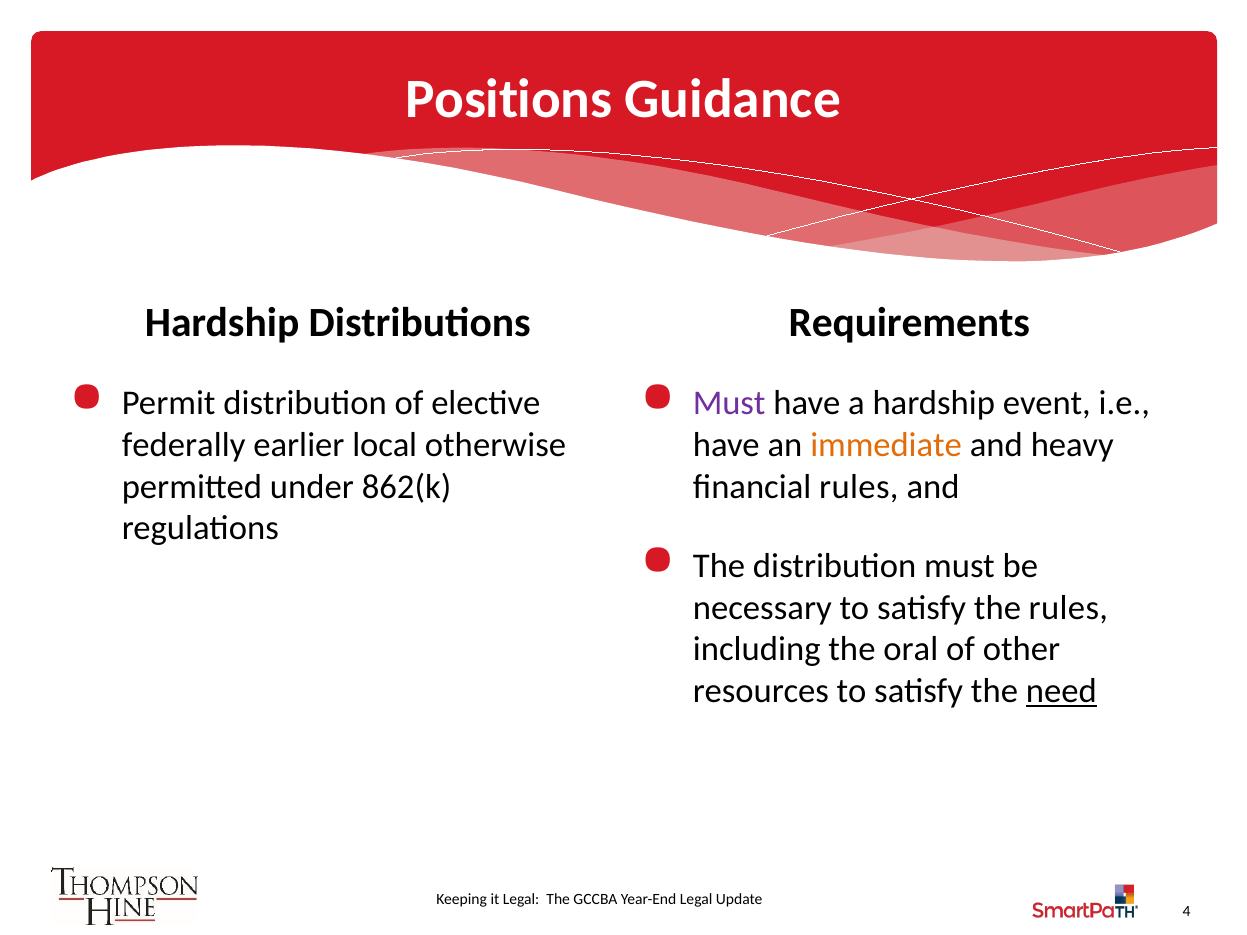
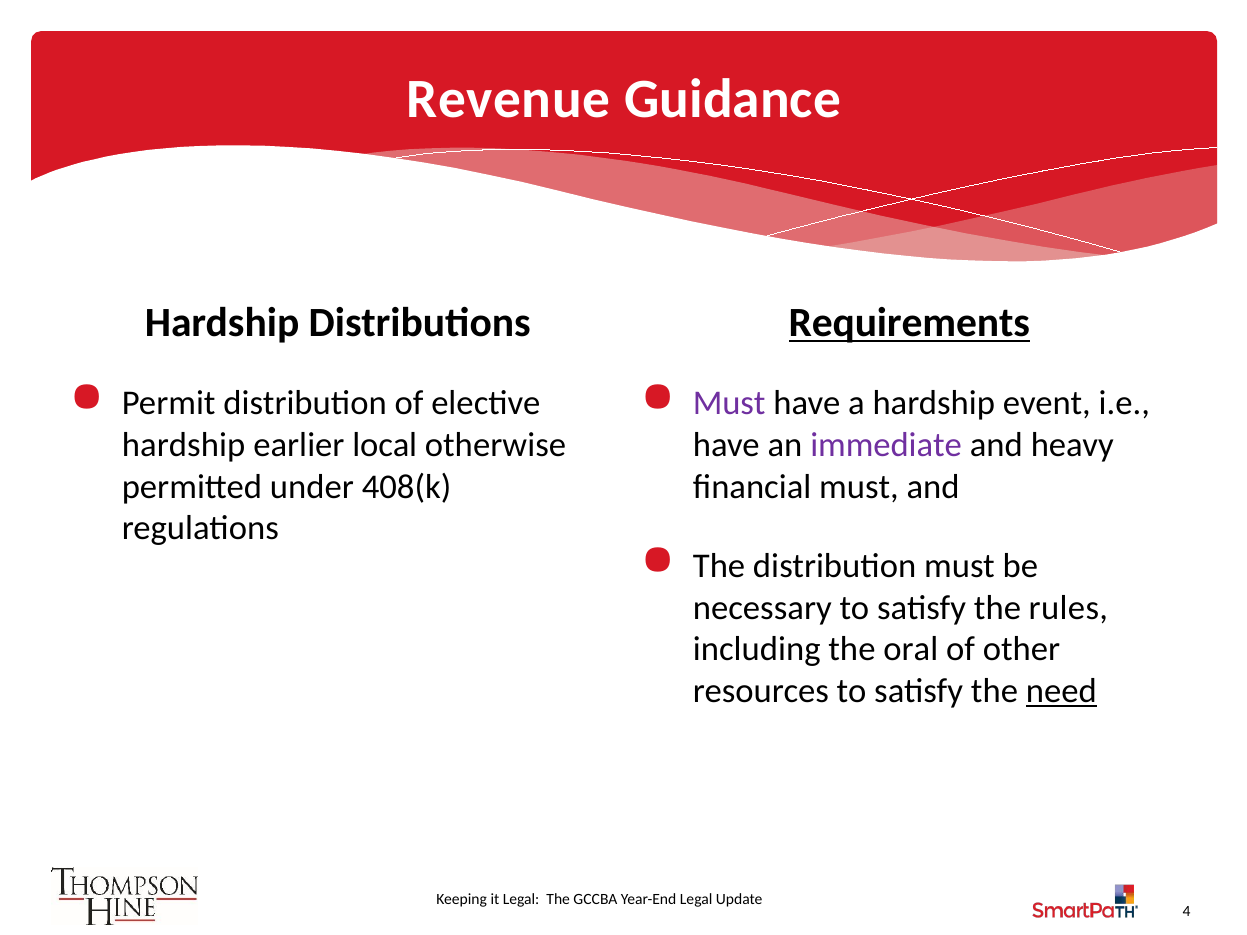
Positions: Positions -> Revenue
Requirements underline: none -> present
federally at (184, 445): federally -> hardship
immediate colour: orange -> purple
862(k: 862(k -> 408(k
financial rules: rules -> must
